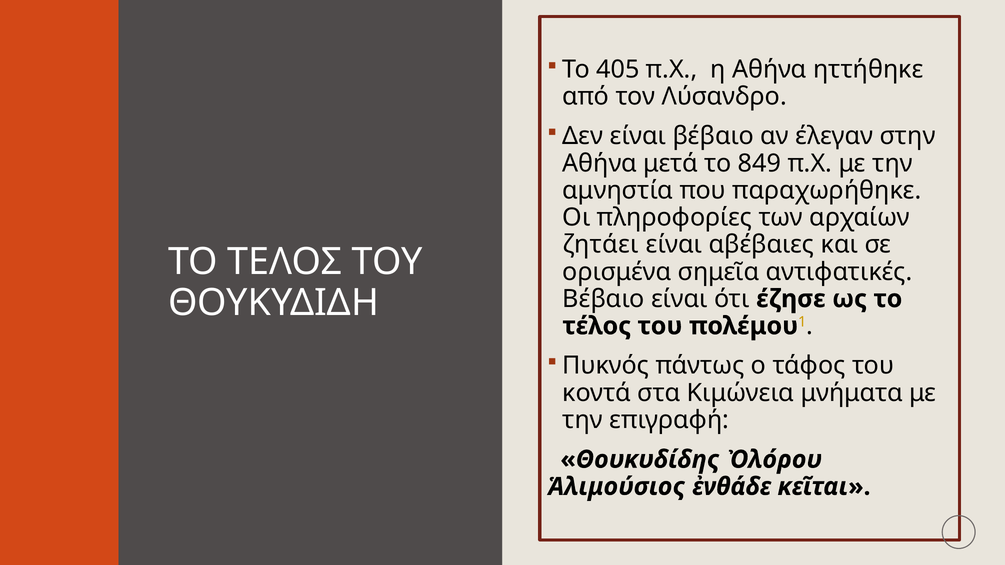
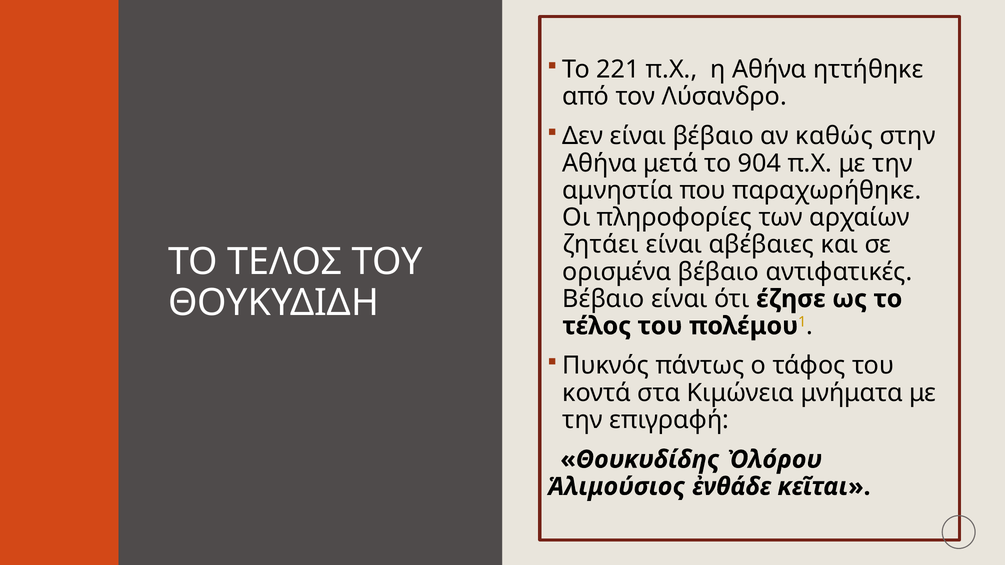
405: 405 -> 221
έλεγαν: έλεγαν -> καθώς
849: 849 -> 904
ορισμένα σημεῖα: σημεῖα -> βέβαιο
